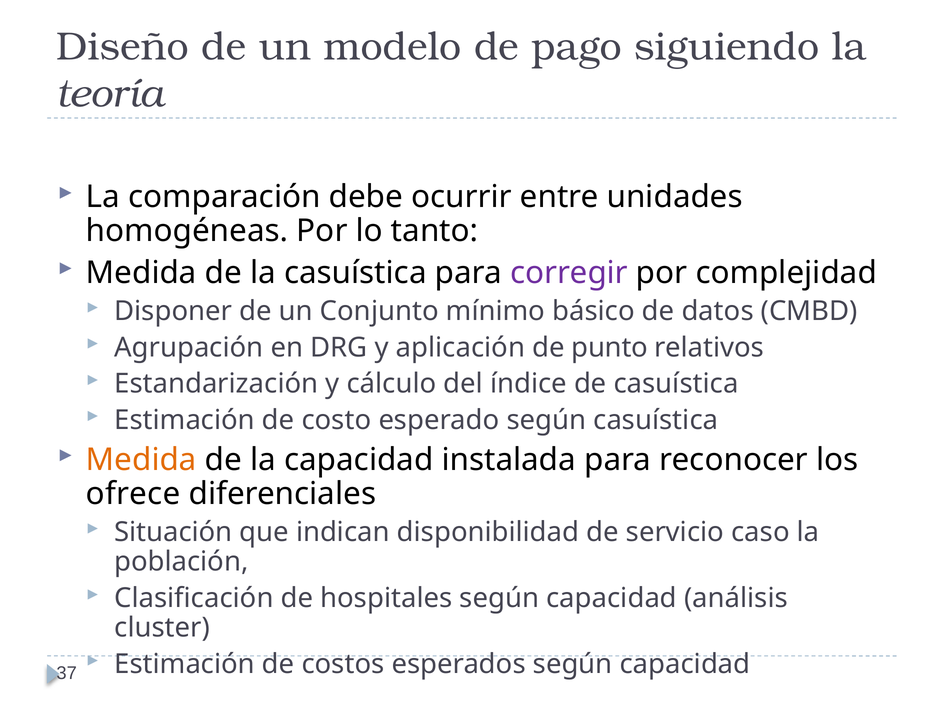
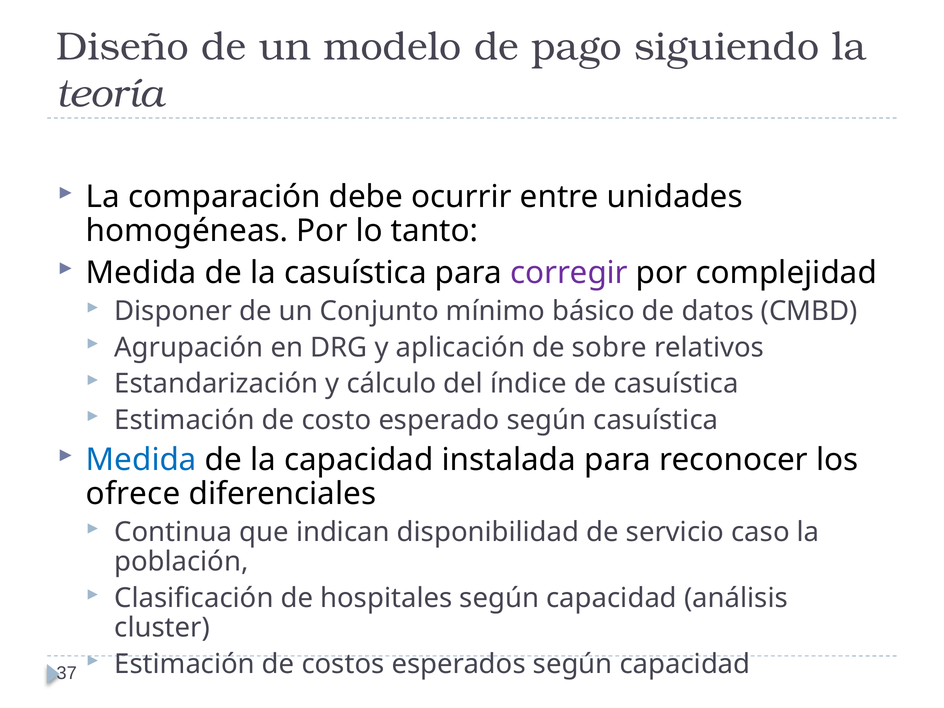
punto: punto -> sobre
Medida at (141, 460) colour: orange -> blue
Situación: Situación -> Continua
